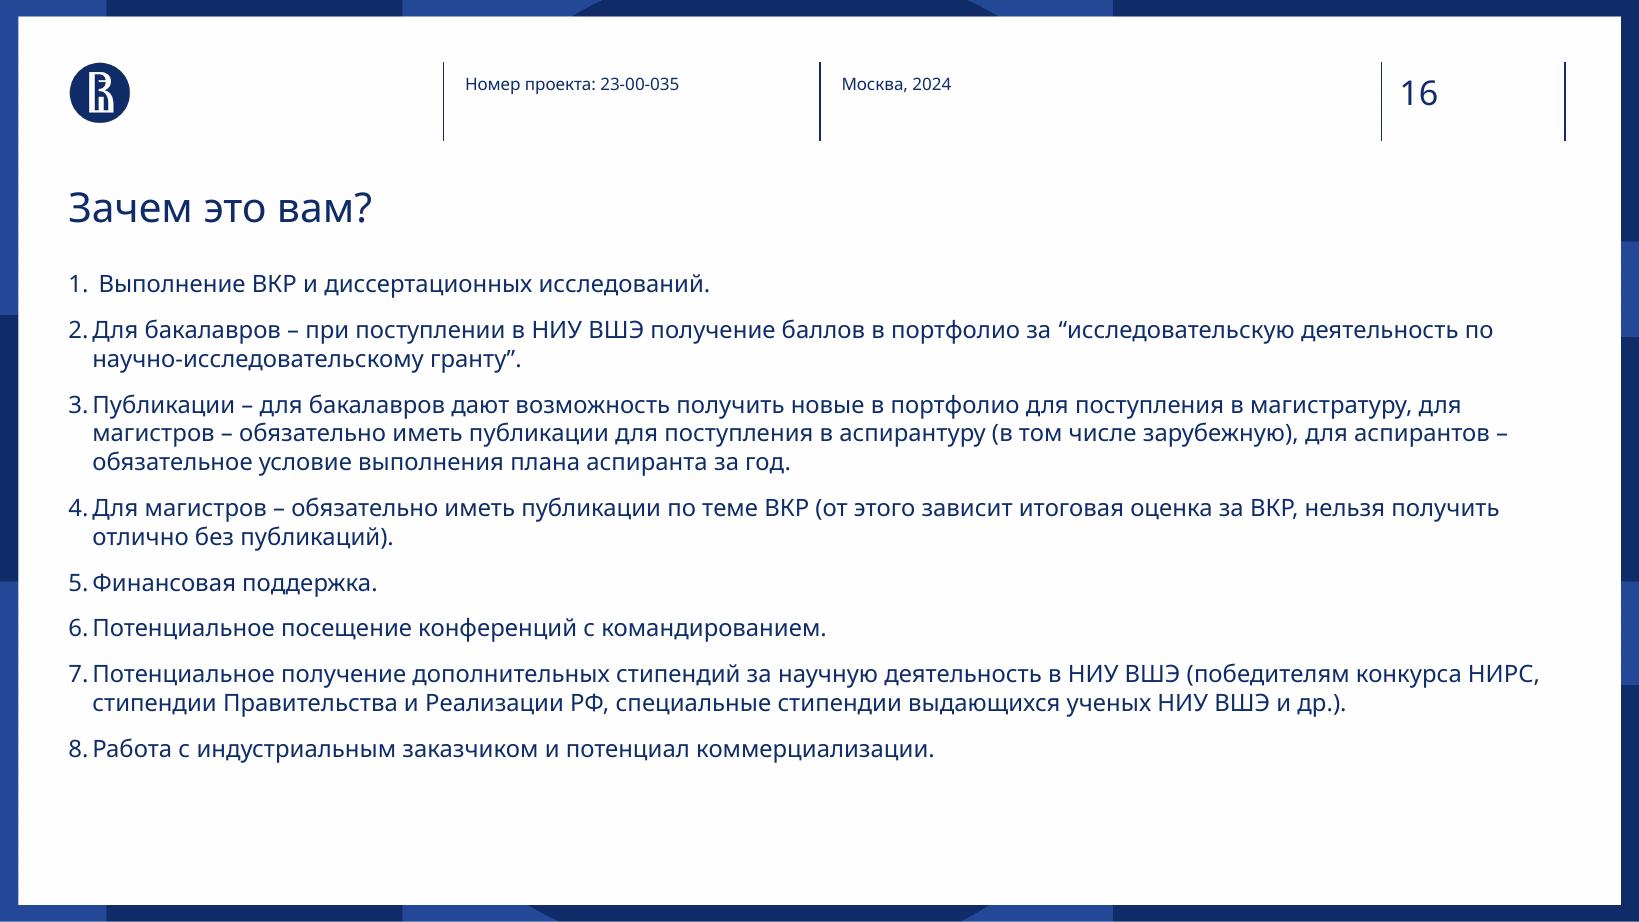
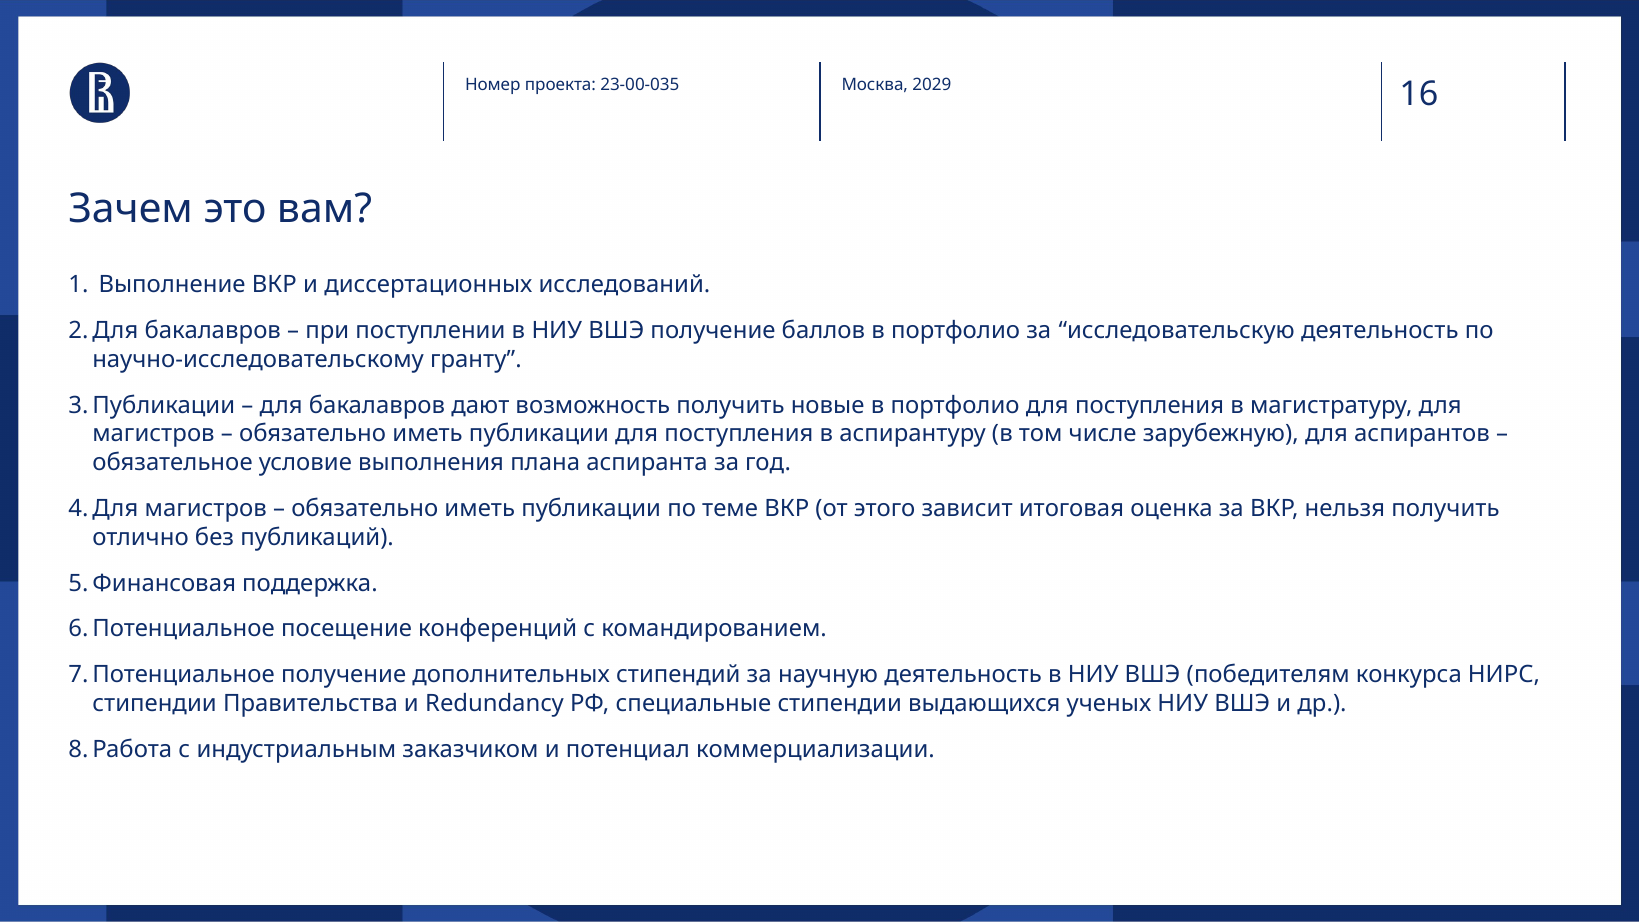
2024: 2024 -> 2029
Реализации: Реализации -> Redundancy
